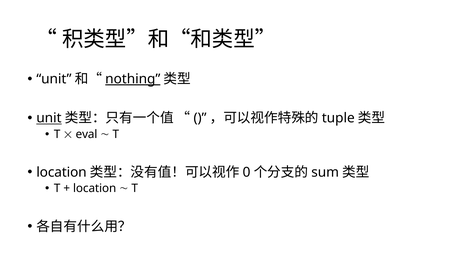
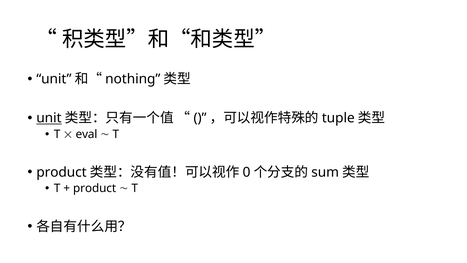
nothing underline: present -> none
location at (61, 172): location -> product
location at (95, 188): location -> product
